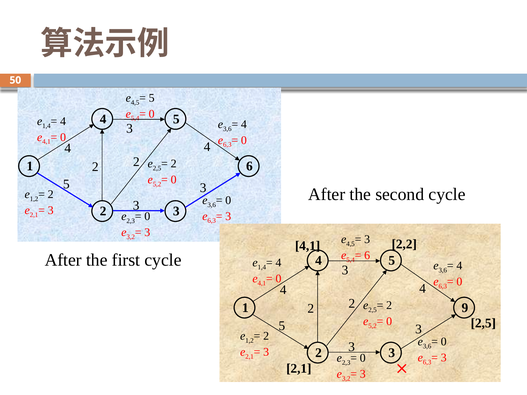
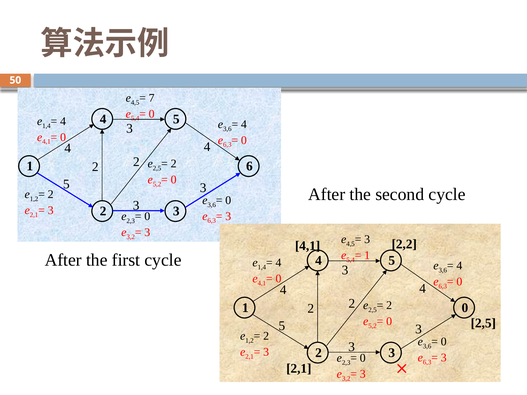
5 at (152, 98): 5 -> 7
6 at (367, 256): 6 -> 1
1 9: 9 -> 0
